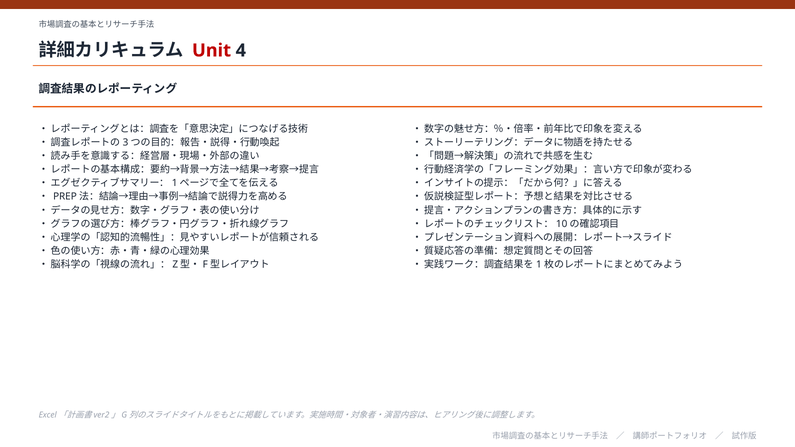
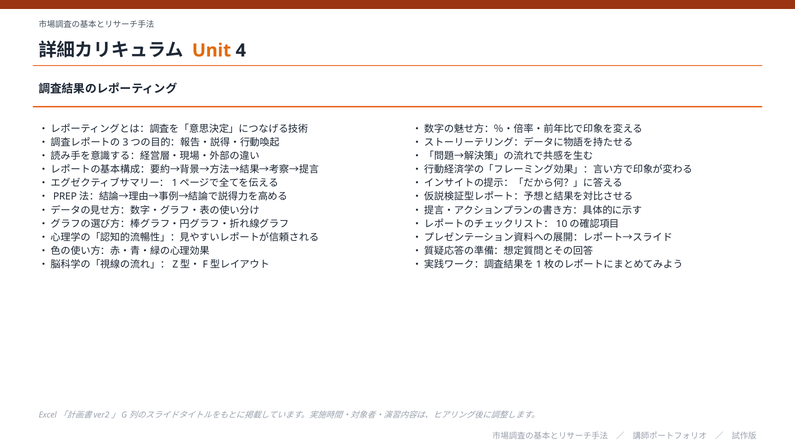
Unit colour: red -> orange
